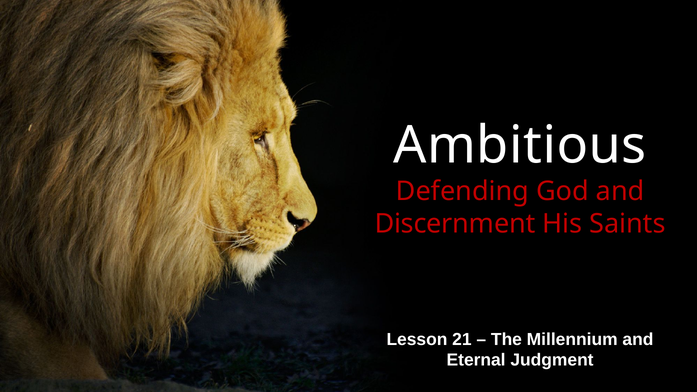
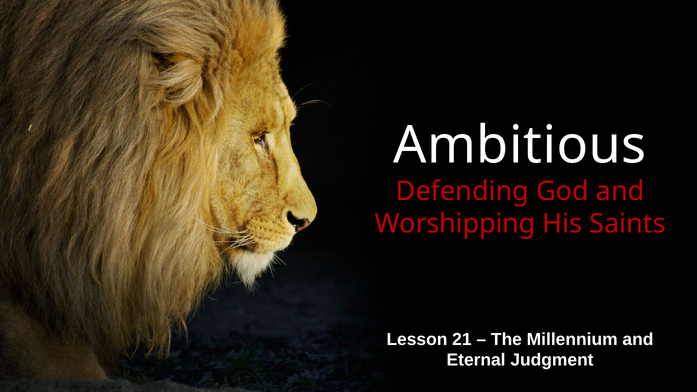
Discernment: Discernment -> Worshipping
